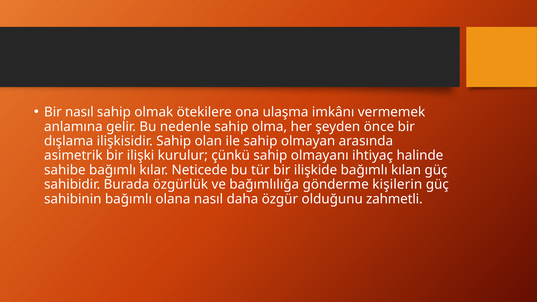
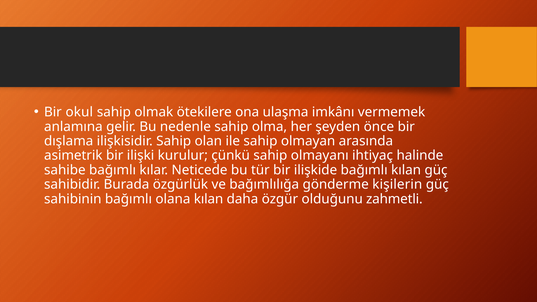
Bir nasıl: nasıl -> okul
olana nasıl: nasıl -> kılan
